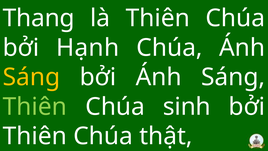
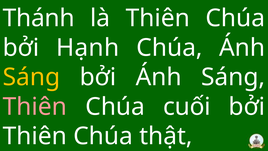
Thang: Thang -> Thánh
Thiên at (35, 107) colour: light green -> pink
sinh: sinh -> cuối
